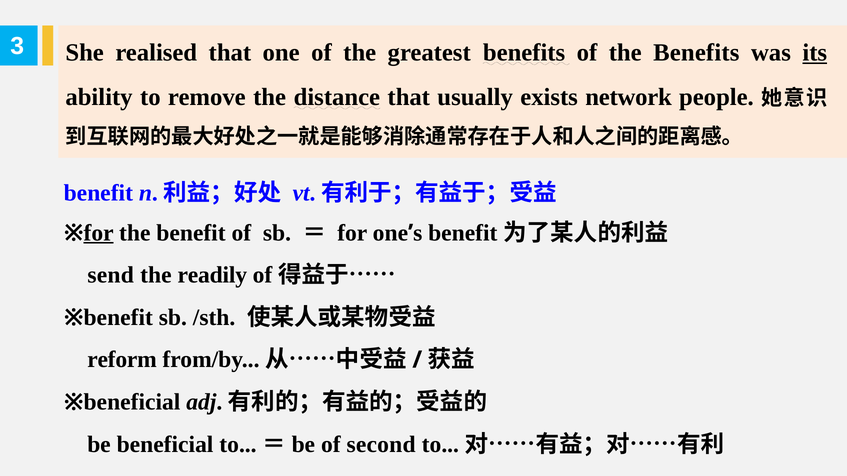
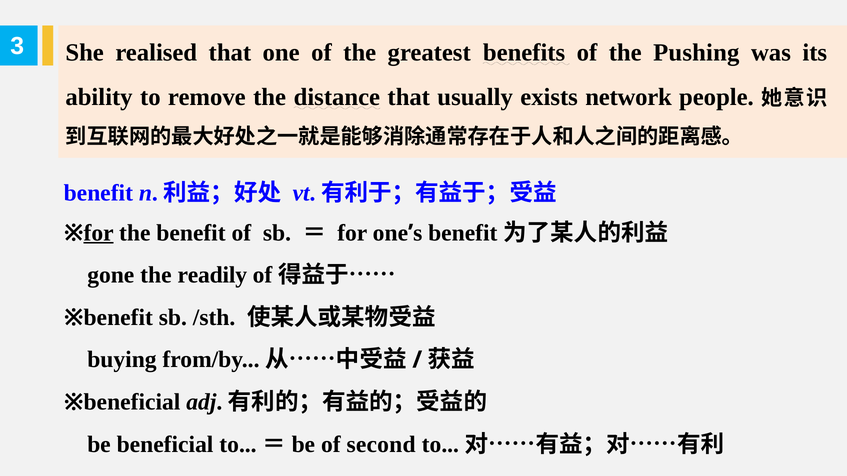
the Benefits: Benefits -> Pushing
its underline: present -> none
send: send -> gone
reform: reform -> buying
